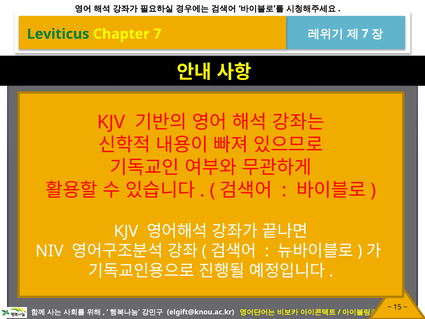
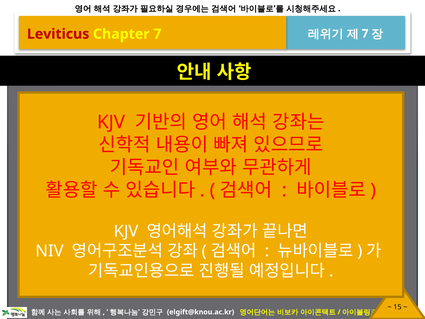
Leviticus colour: green -> red
